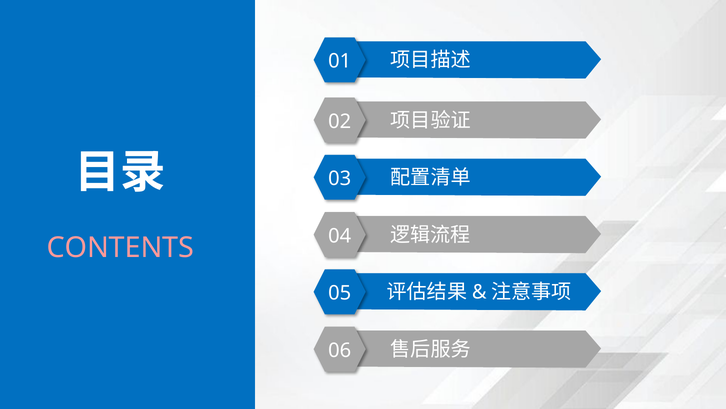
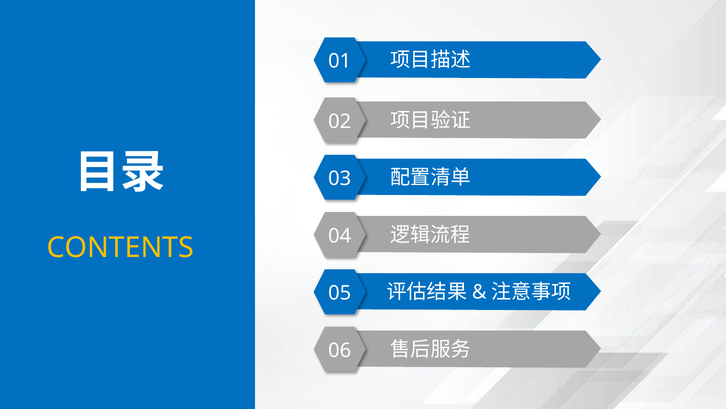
CONTENTS colour: pink -> yellow
